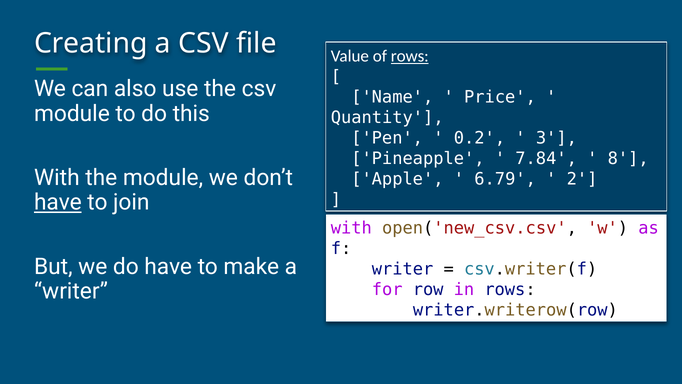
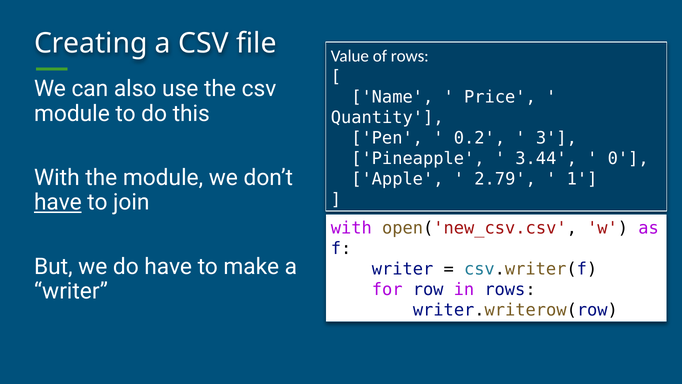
rows at (410, 56) underline: present -> none
7.84: 7.84 -> 3.44
8: 8 -> 0
6.79: 6.79 -> 2.79
2: 2 -> 1
